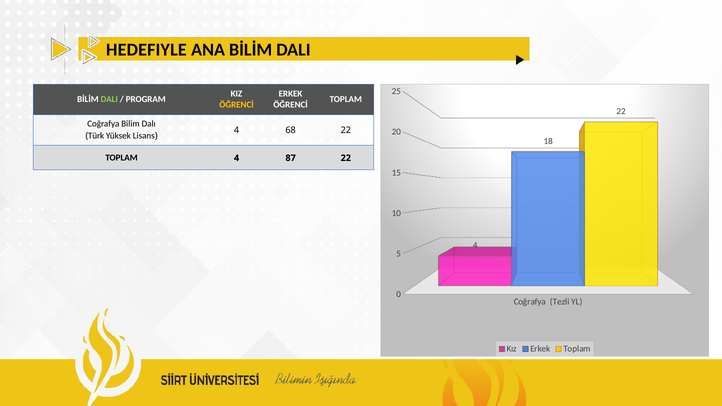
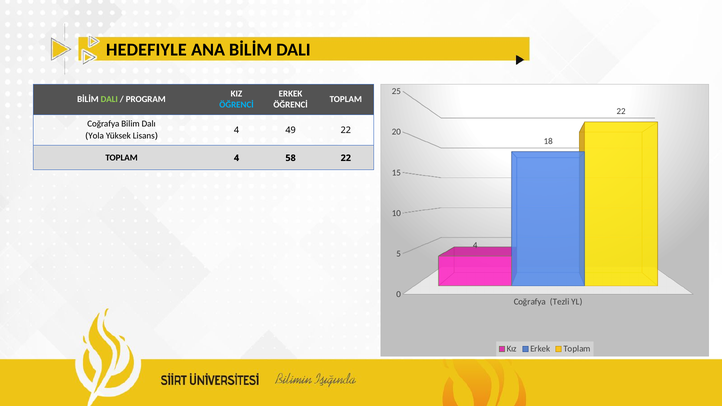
ÖĞRENCİ at (237, 105) colour: yellow -> light blue
68: 68 -> 49
Türk: Türk -> Yola
87: 87 -> 58
